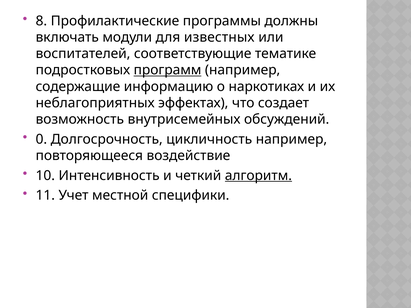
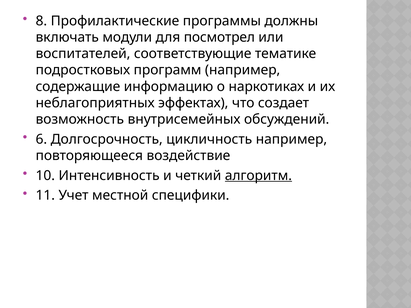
известных: известных -> посмотрел
программ underline: present -> none
0: 0 -> 6
